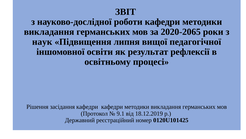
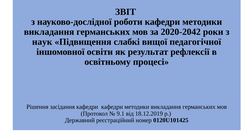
2020-2065: 2020-2065 -> 2020-2042
липня: липня -> слабкі
